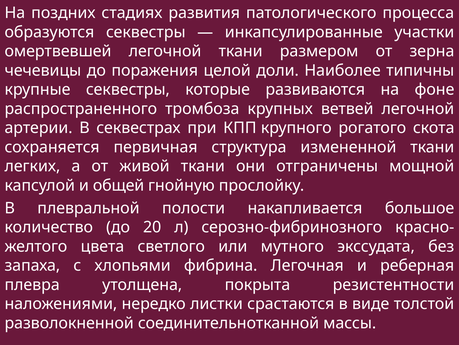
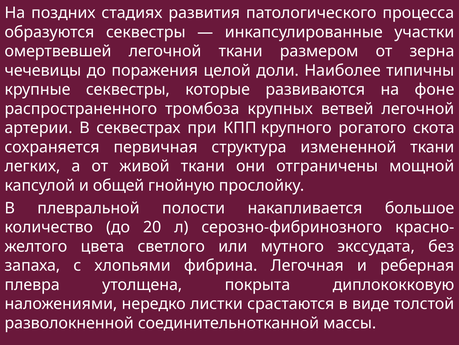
резистентности: резистентности -> диплококковую
